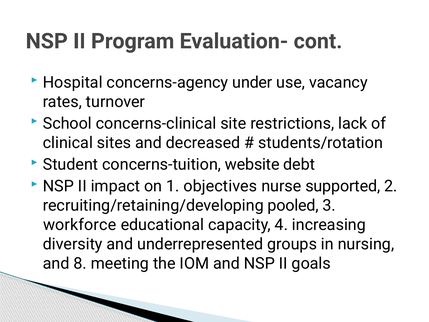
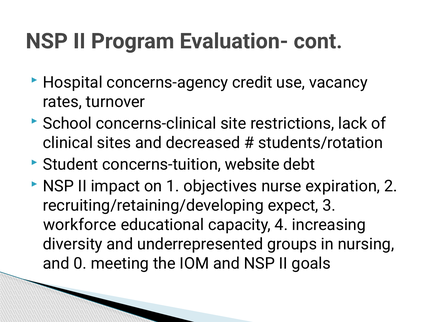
under: under -> credit
supported: supported -> expiration
pooled: pooled -> expect
8: 8 -> 0
